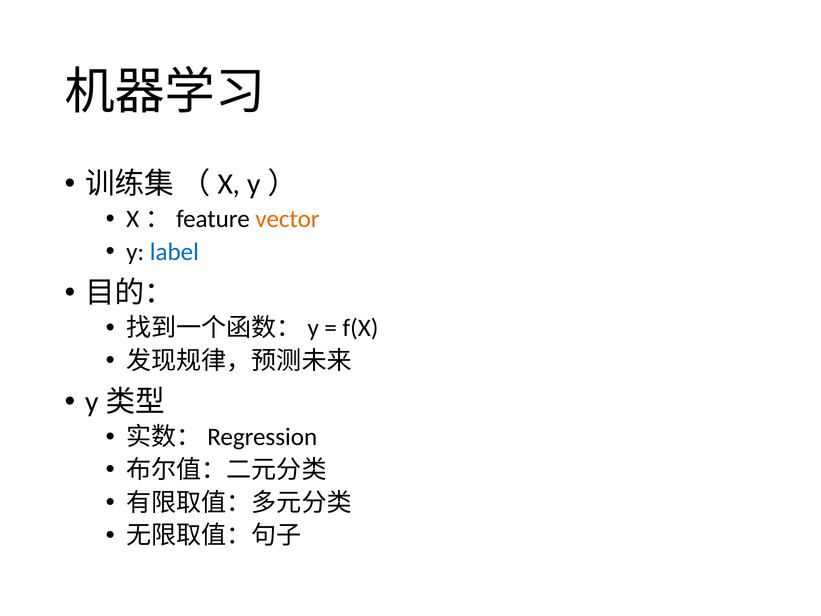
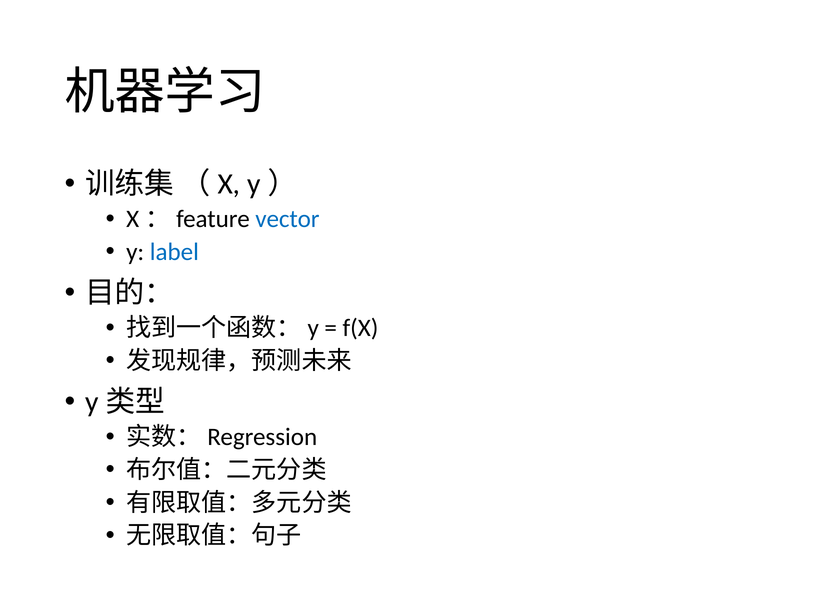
vector colour: orange -> blue
